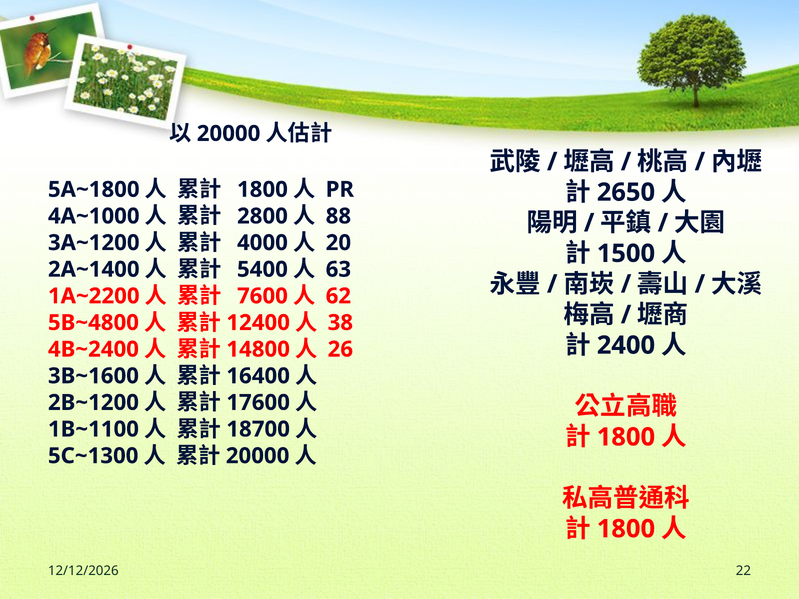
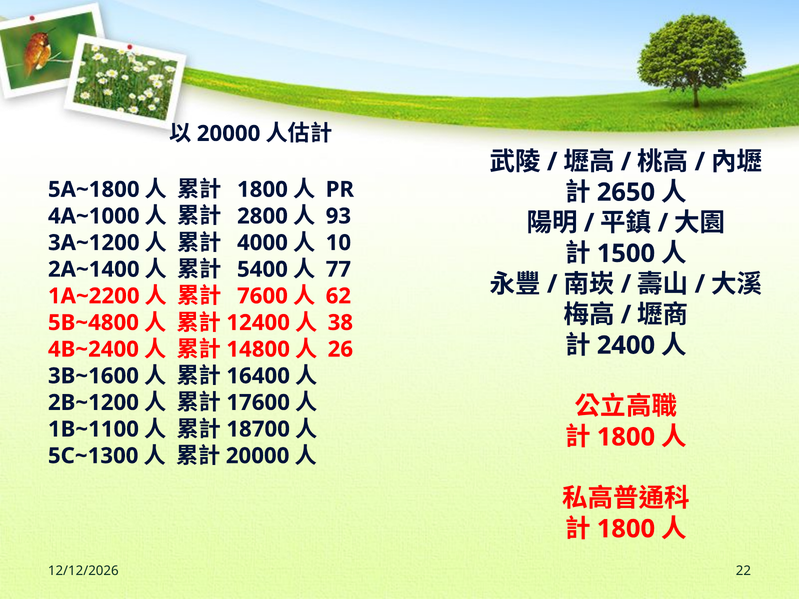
88: 88 -> 93
20: 20 -> 10
63: 63 -> 77
